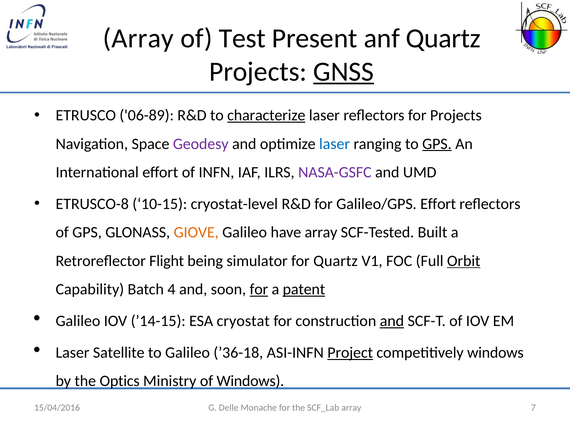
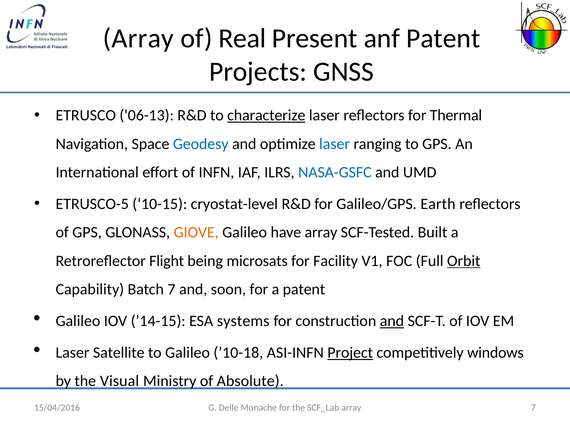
Test: Test -> Real
anf Quartz: Quartz -> Patent
GNSS underline: present -> none
06-89: 06-89 -> 06-13
for Projects: Projects -> Thermal
Geodesy colour: purple -> blue
GPS at (437, 144) underline: present -> none
NASA-GSFC colour: purple -> blue
ETRUSCO-8: ETRUSCO-8 -> ETRUSCO-5
Galileo/GPS Effort: Effort -> Earth
simulator: simulator -> microsats
for Quartz: Quartz -> Facility
Batch 4: 4 -> 7
for at (259, 290) underline: present -> none
patent at (304, 290) underline: present -> none
cryostat: cryostat -> systems
’36-18: ’36-18 -> ’10-18
Optics: Optics -> Visual
of Windows: Windows -> Absolute
